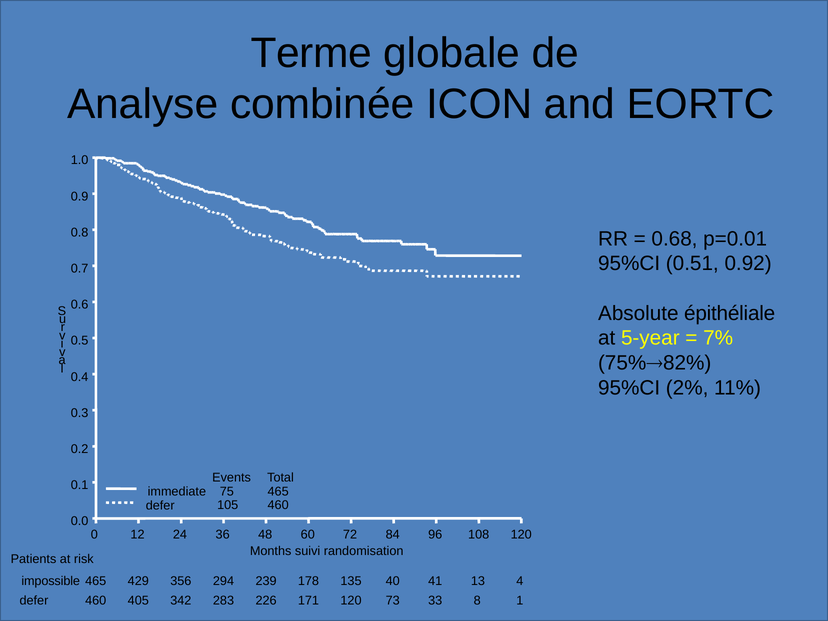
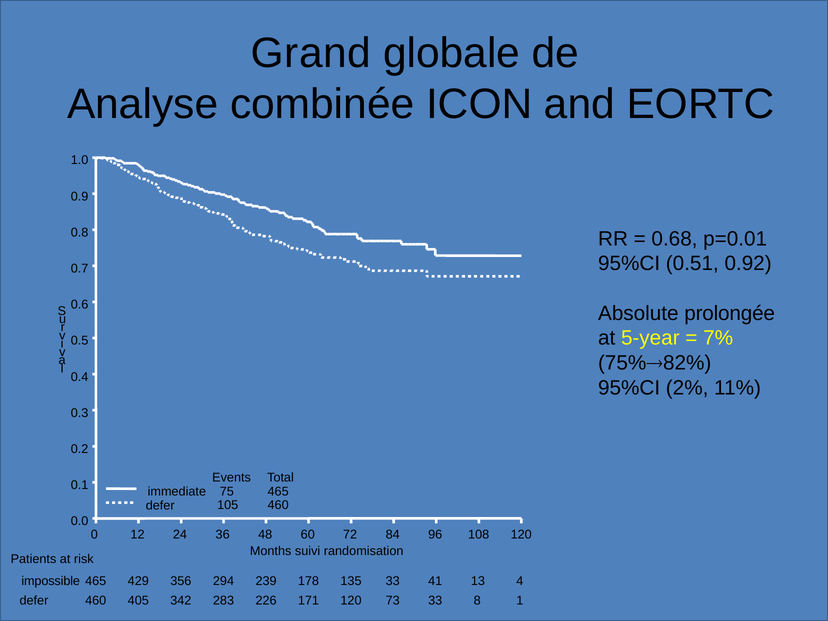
Terme: Terme -> Grand
épithéliale: épithéliale -> prolongée
135 40: 40 -> 33
